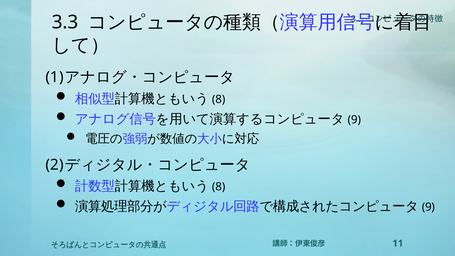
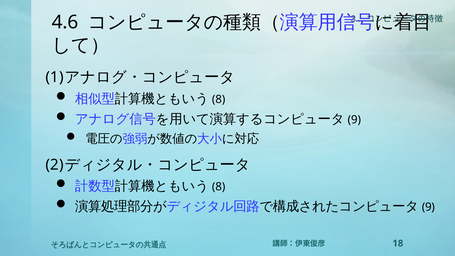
3.3: 3.3 -> 4.6
11: 11 -> 18
